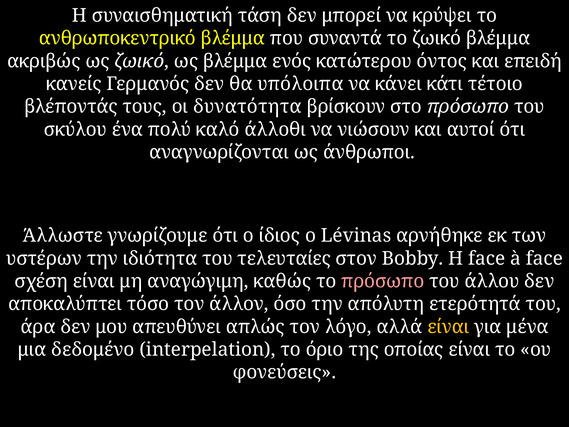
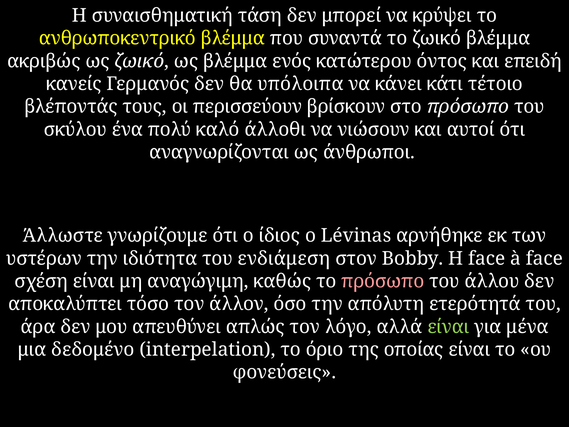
δυνατότητα: δυνατότητα -> περισσεύουν
τελευταίες: τελευταίες -> ενδιάμεση
είναι at (448, 327) colour: yellow -> light green
